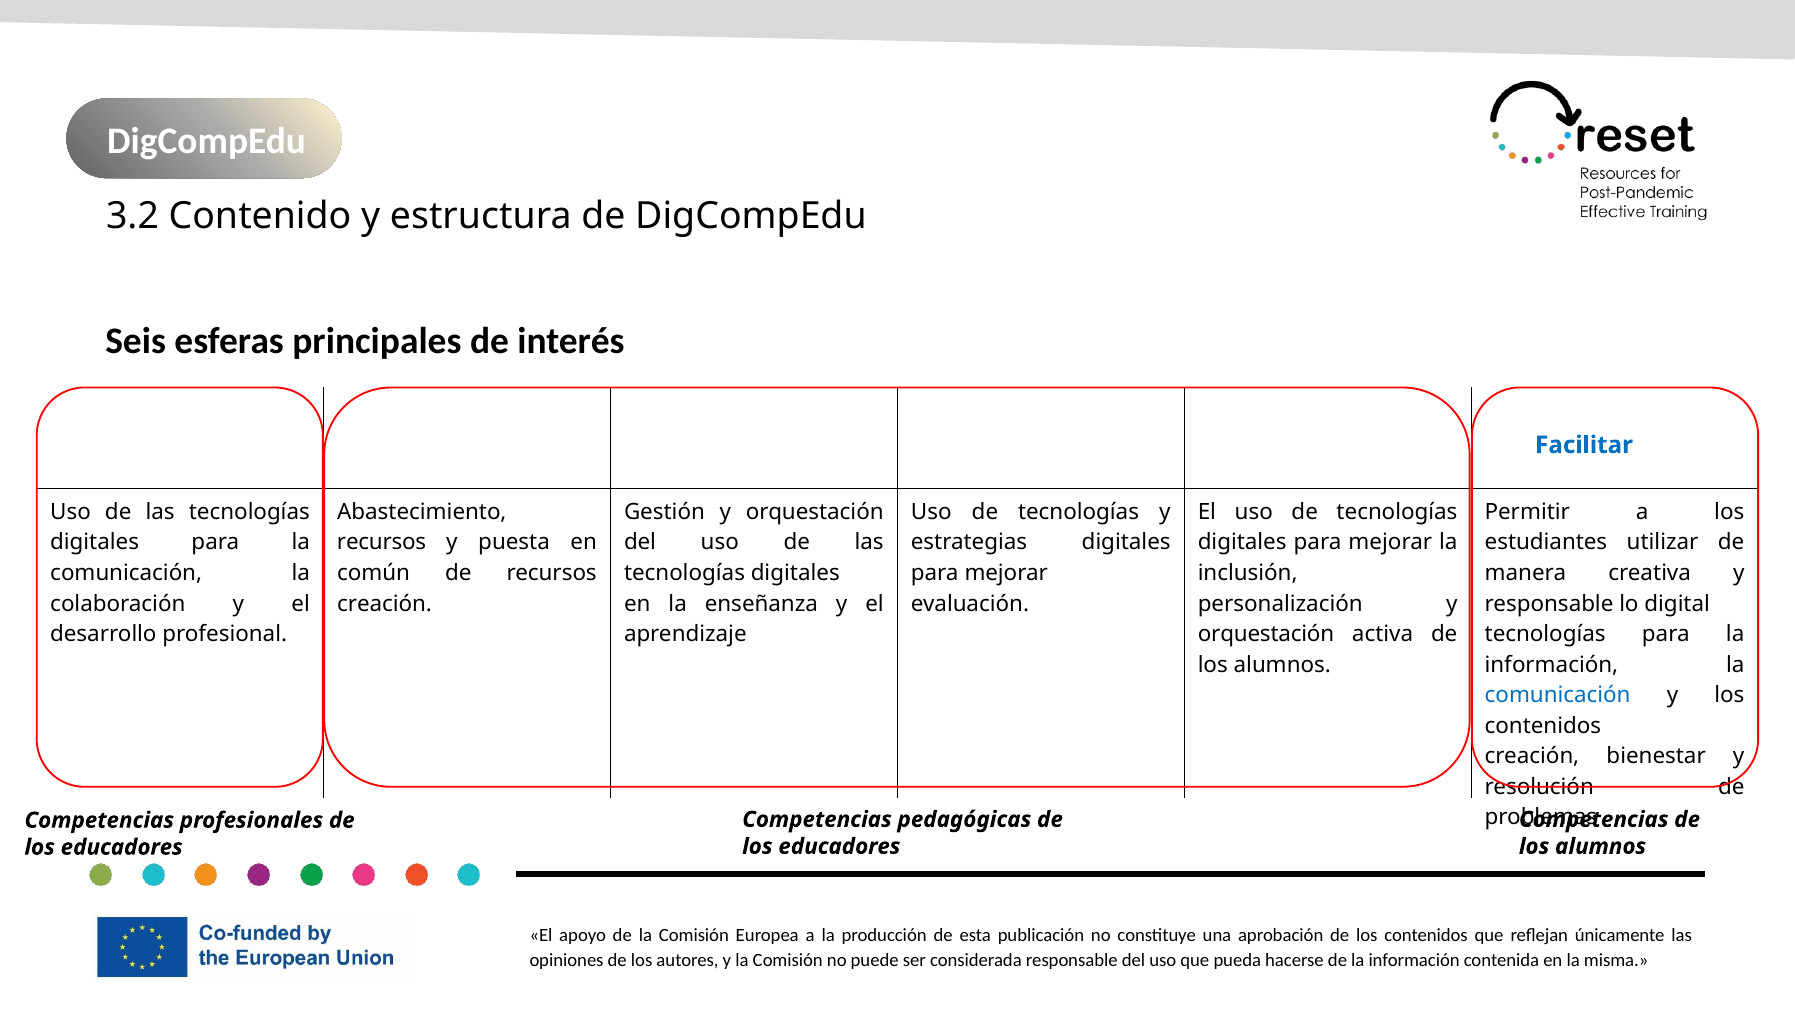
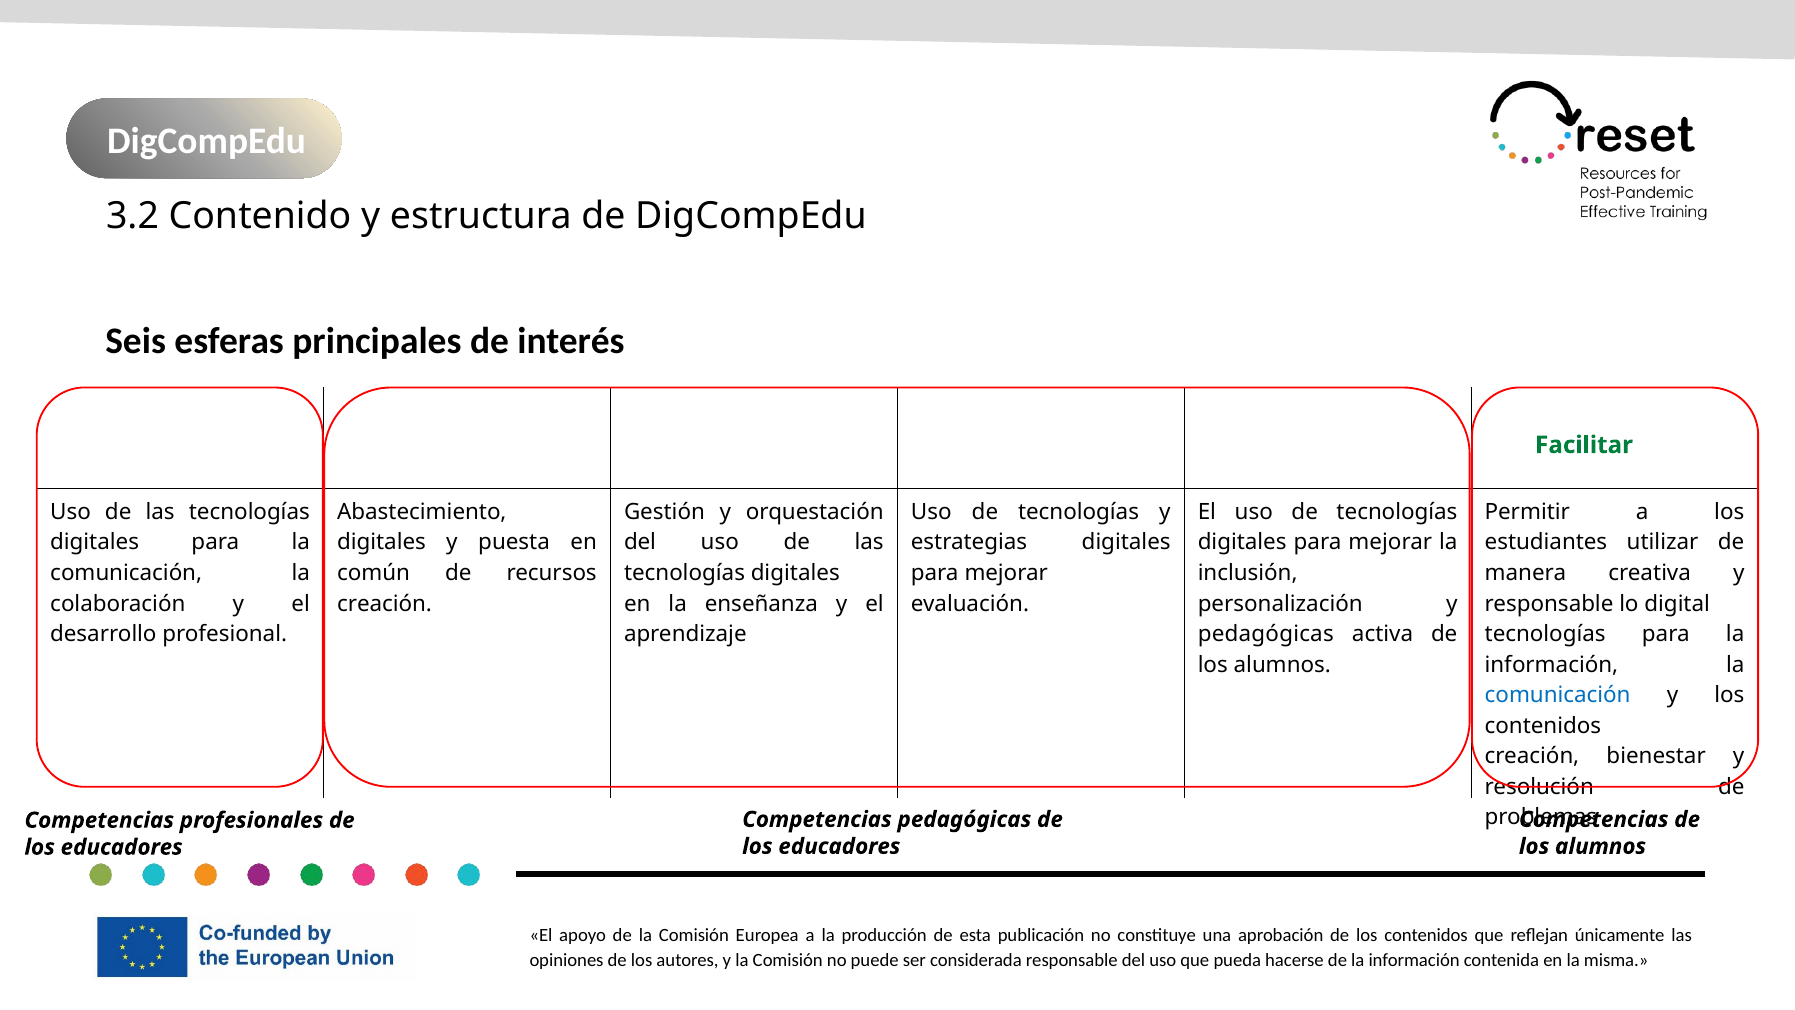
Facilitar colour: blue -> green
recursos at (382, 542): recursos -> digitales
orquestación at (1266, 634): orquestación -> pedagógicas
